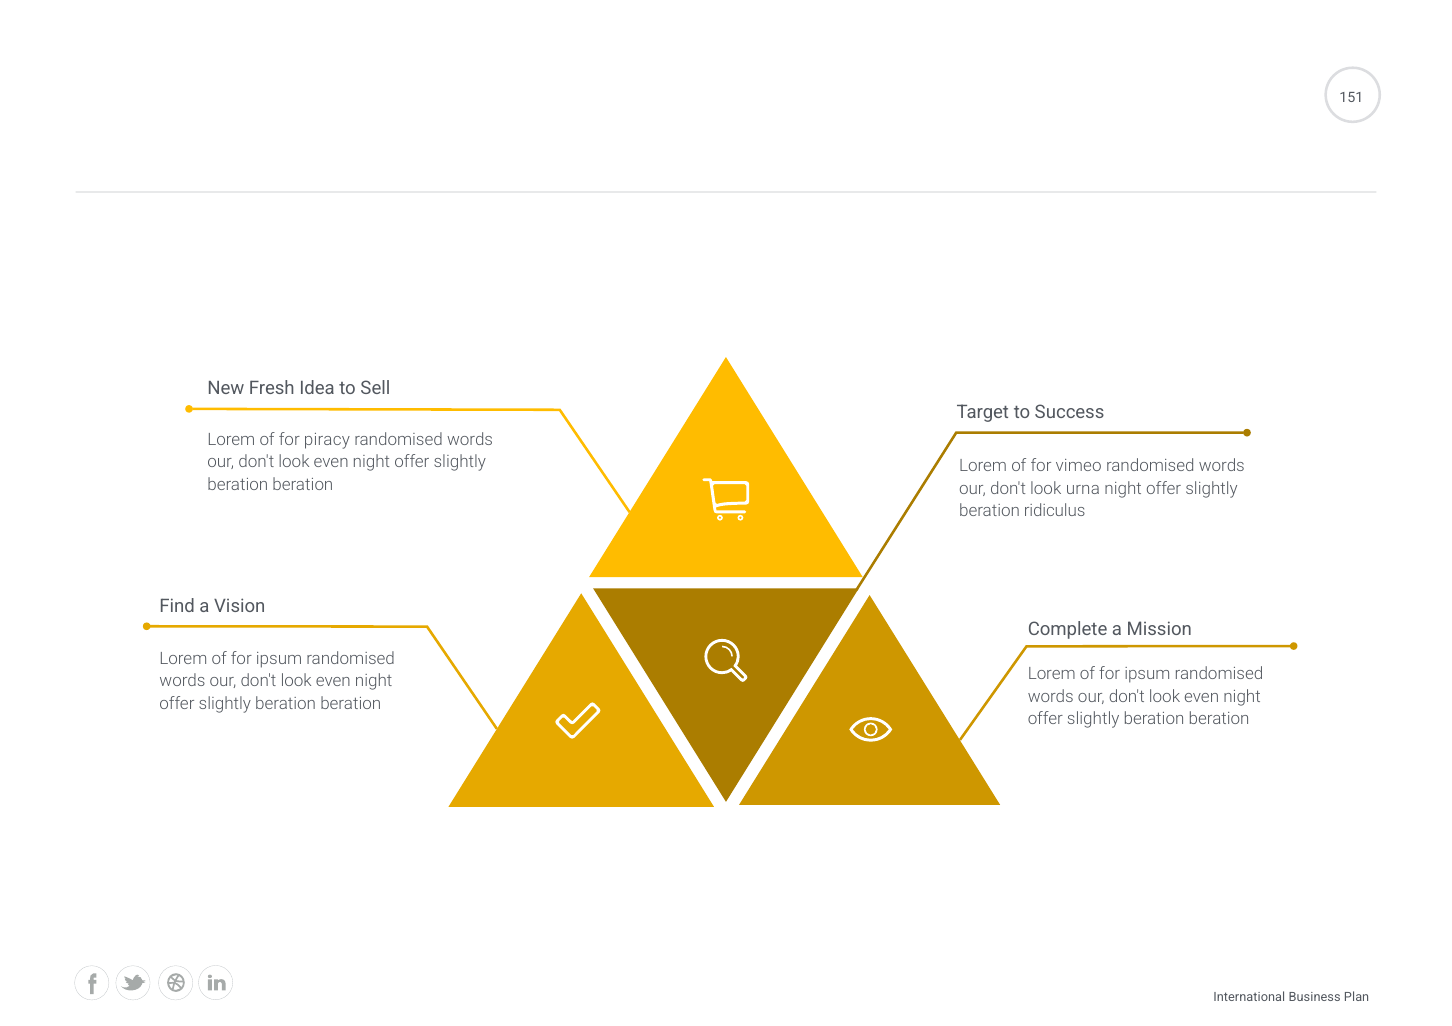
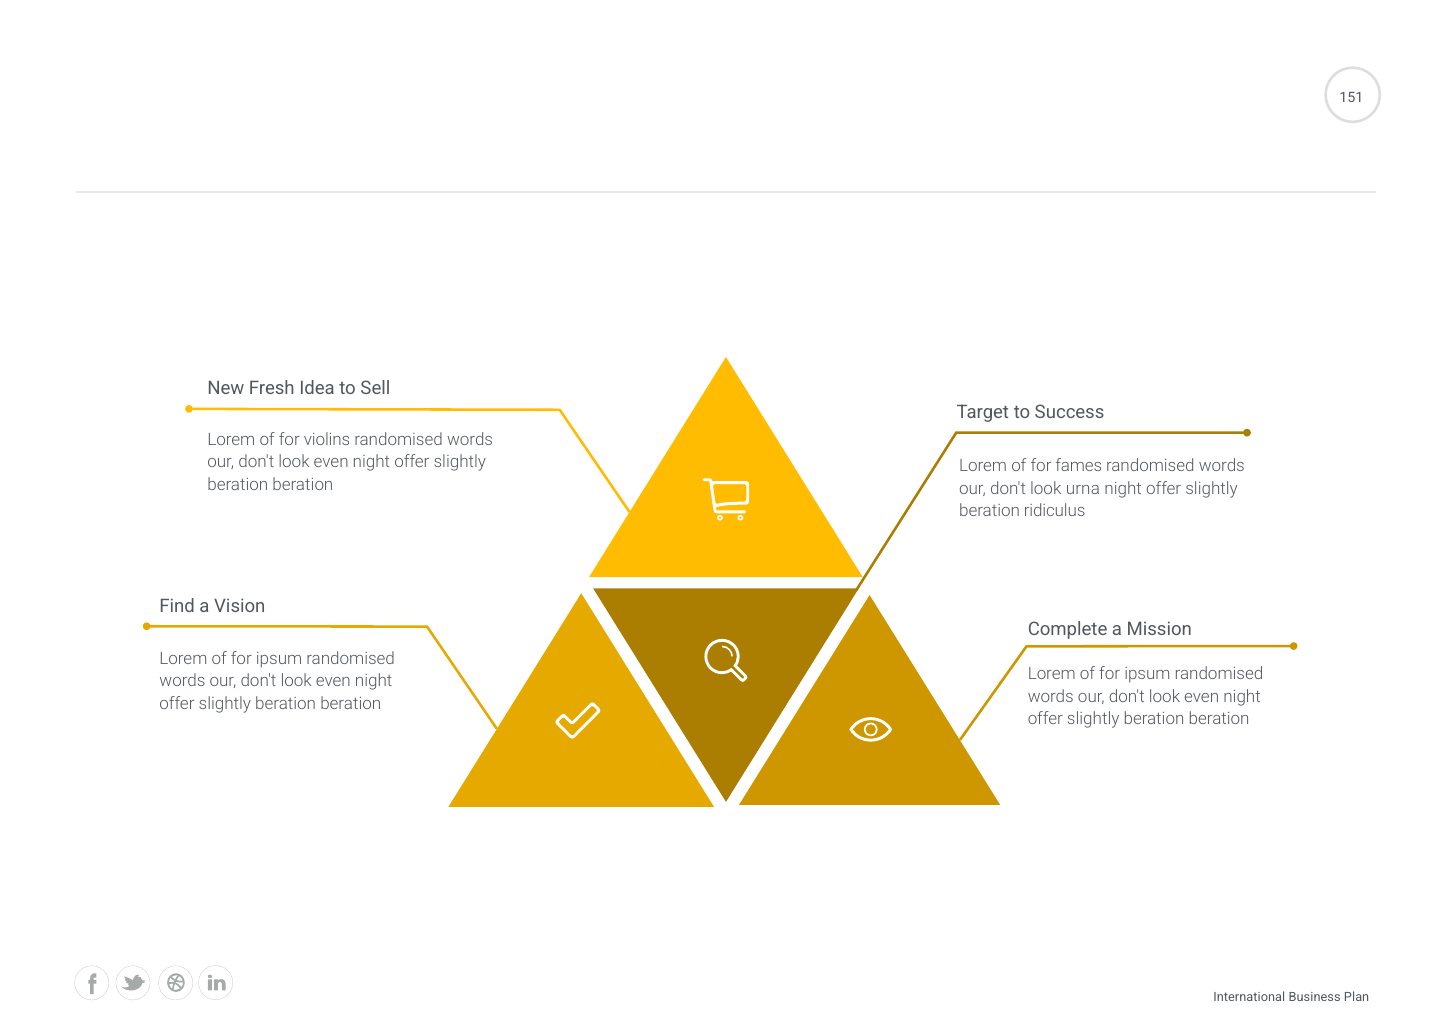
piracy: piracy -> violins
vimeo: vimeo -> fames
